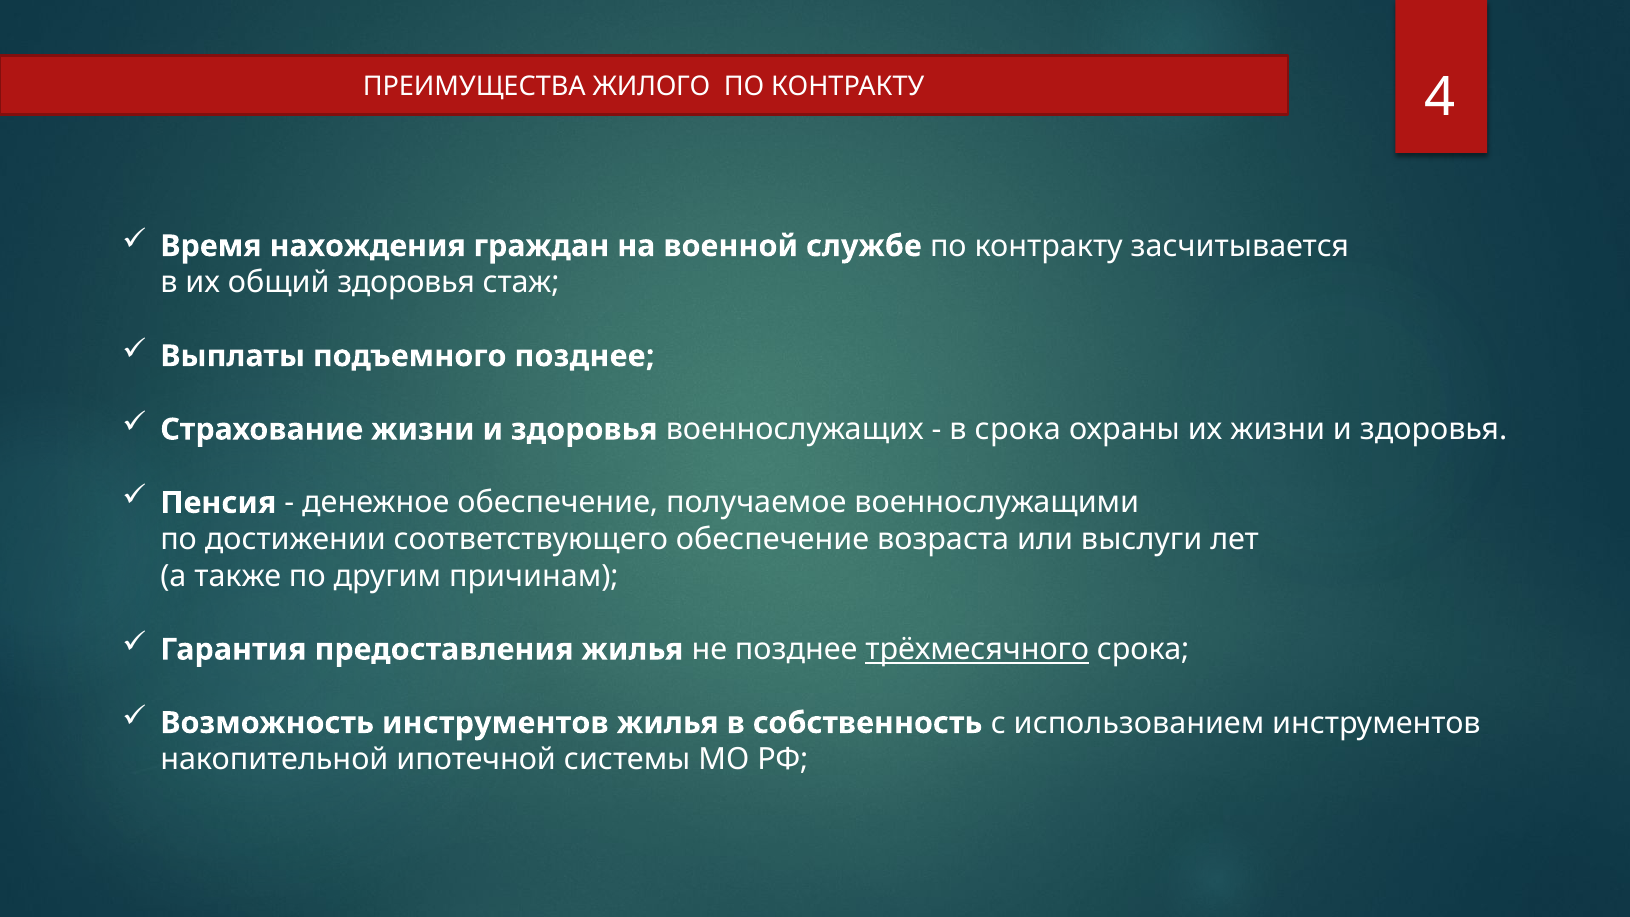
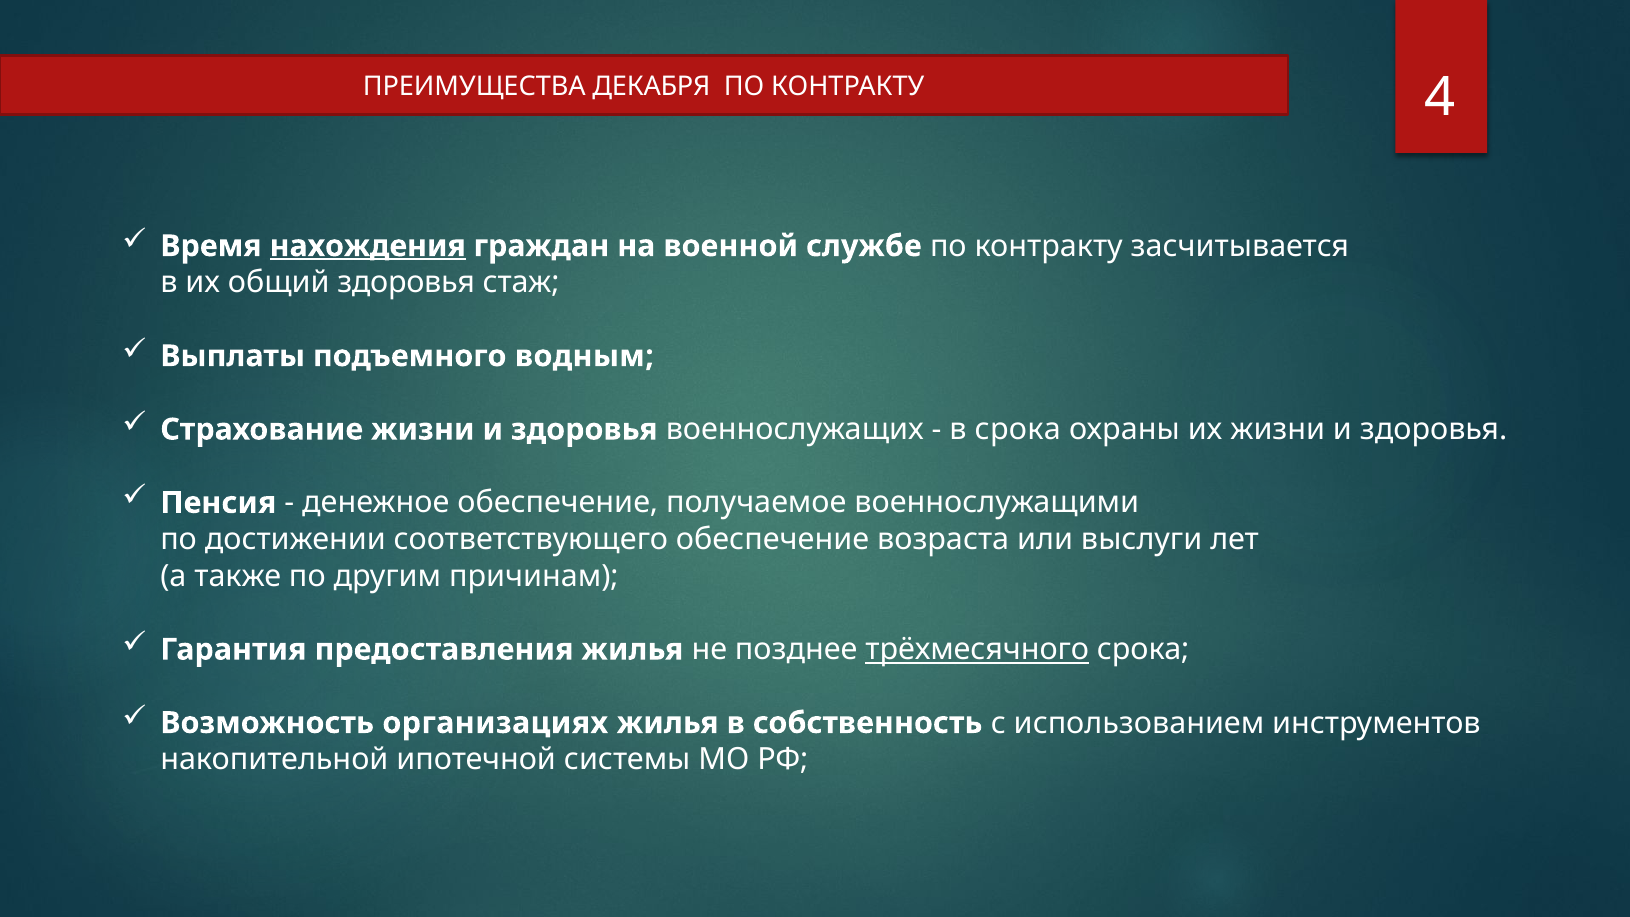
ЖИЛОГО: ЖИЛОГО -> ДЕКАБРЯ
нахождения underline: none -> present
подъемного позднее: позднее -> водным
Возможность инструментов: инструментов -> организациях
